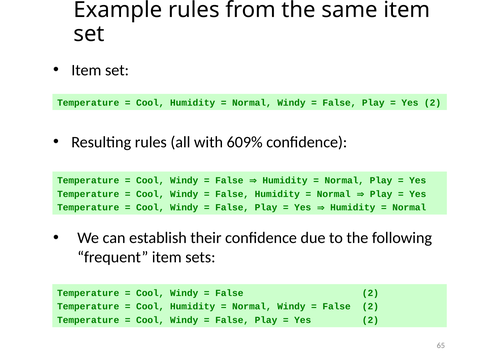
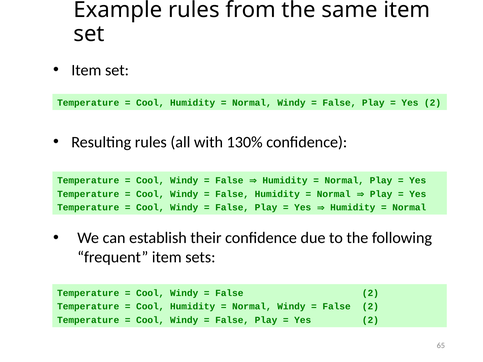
609%: 609% -> 130%
